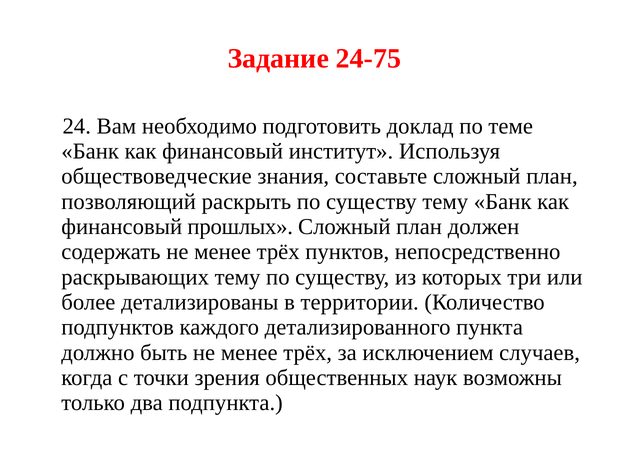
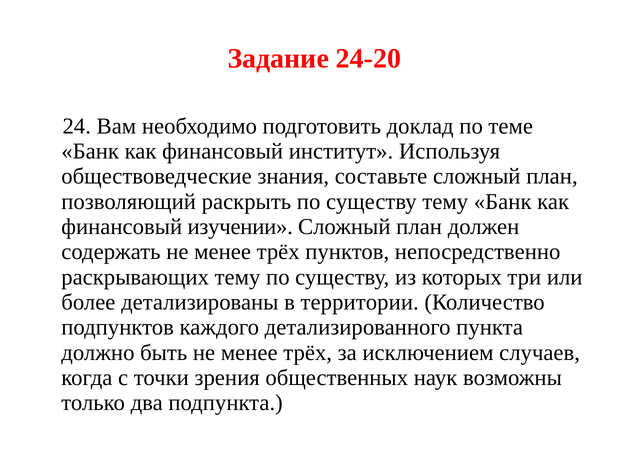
24-75: 24-75 -> 24-20
прошлых: прошлых -> изучении
